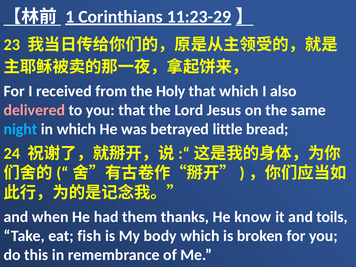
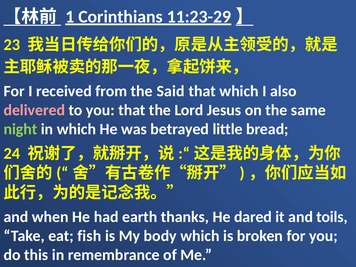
Holy: Holy -> Said
night colour: light blue -> light green
them: them -> earth
know: know -> dared
